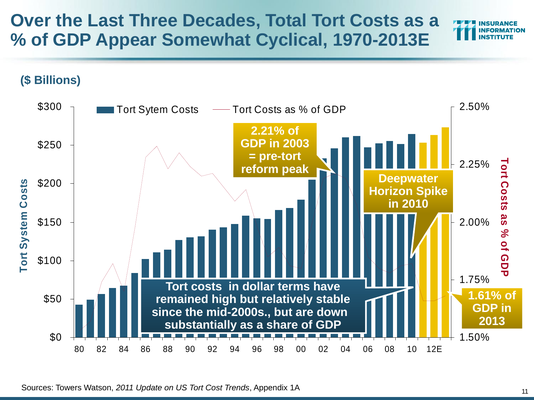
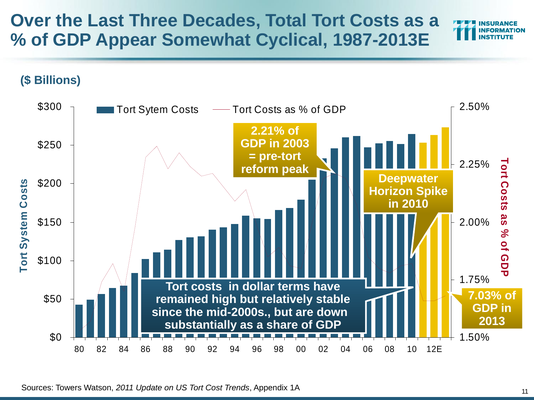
1970-2013E: 1970-2013E -> 1987-2013E
1.61%: 1.61% -> 7.03%
